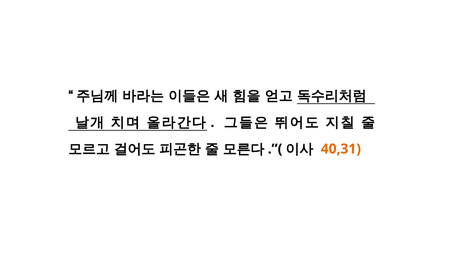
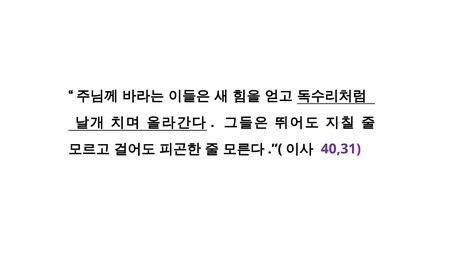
40,31 colour: orange -> purple
